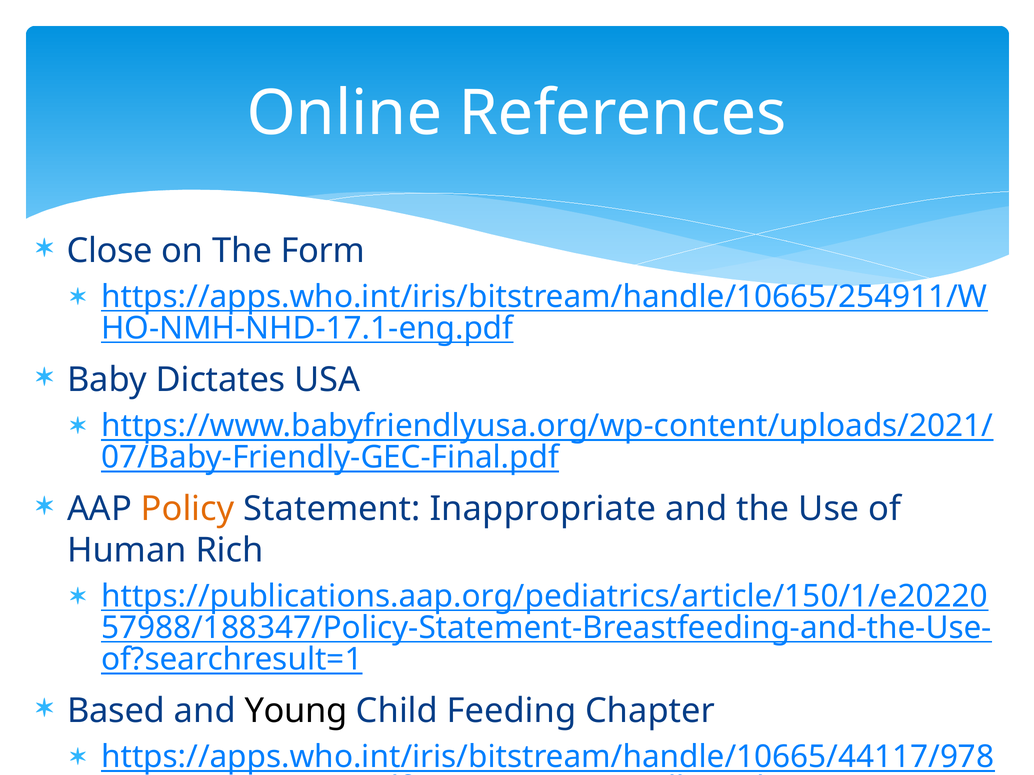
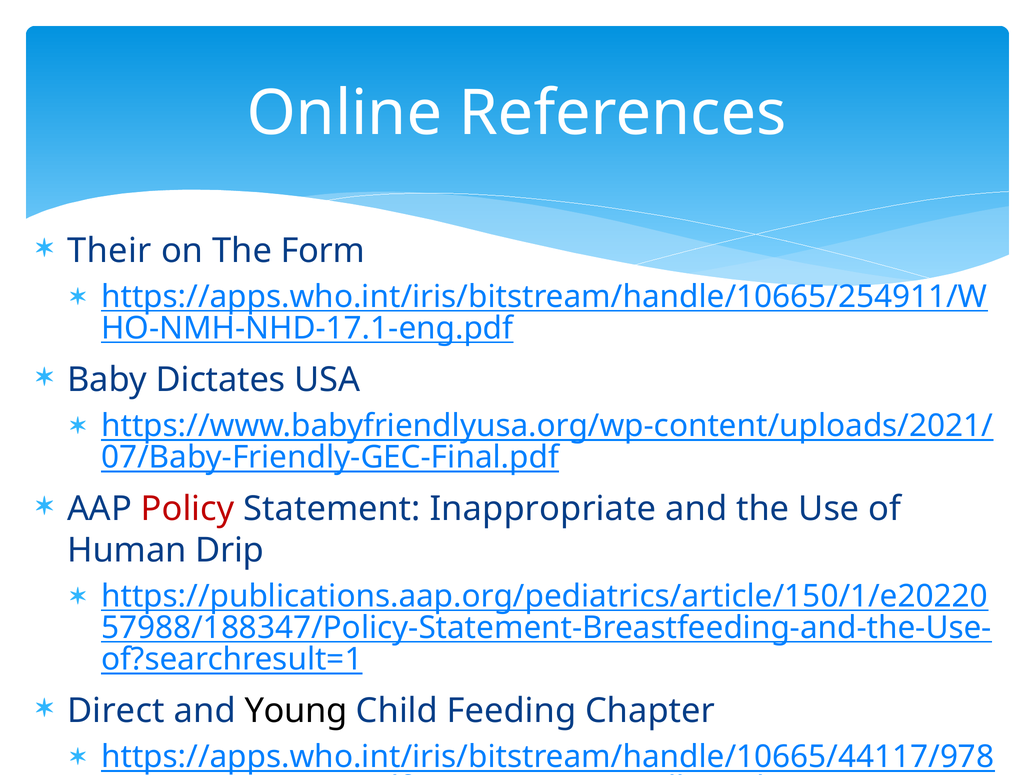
Close: Close -> Their
Policy colour: orange -> red
Rich: Rich -> Drip
Based: Based -> Direct
